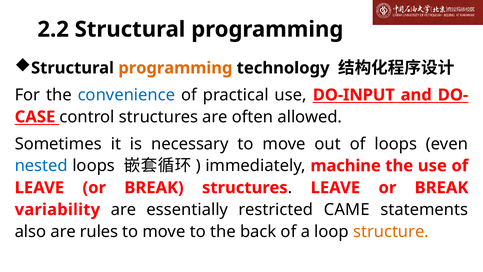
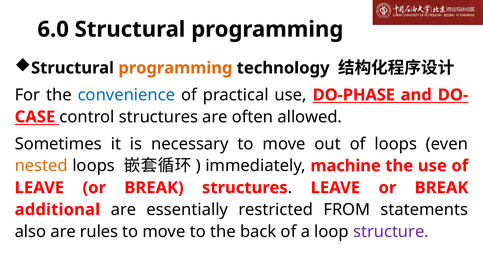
2.2: 2.2 -> 6.0
DO-INPUT: DO-INPUT -> DO-PHASE
nested colour: blue -> orange
variability: variability -> additional
CAME: CAME -> FROM
structure colour: orange -> purple
